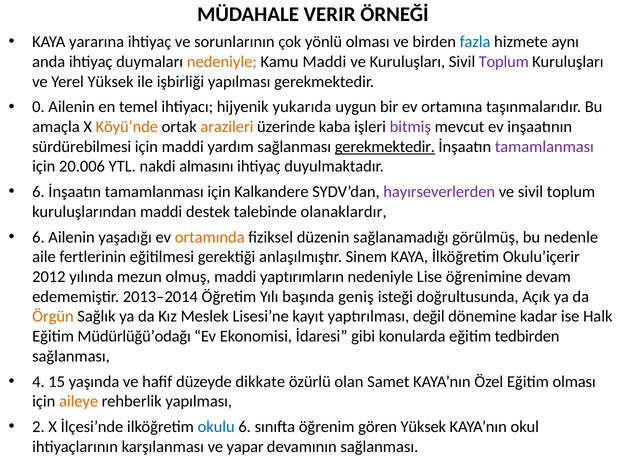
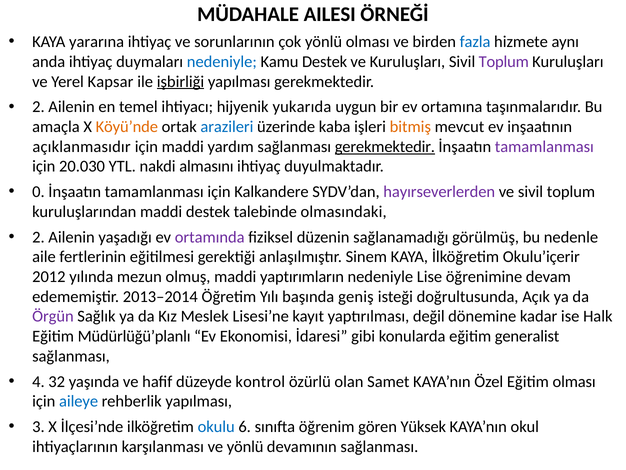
VERIR: VERIR -> AILESI
nedeniyle at (222, 62) colour: orange -> blue
Kamu Maddi: Maddi -> Destek
Yerel Yüksek: Yüksek -> Kapsar
işbirliği underline: none -> present
0 at (38, 107): 0 -> 2
arazileri colour: orange -> blue
bitmiş colour: purple -> orange
sürdürebilmesi: sürdürebilmesi -> açıklanmasıdır
20.006: 20.006 -> 20.030
6 at (38, 192): 6 -> 0
olanaklardır: olanaklardır -> olmasındaki
6 at (38, 237): 6 -> 2
ortamında colour: orange -> purple
Örgün colour: orange -> purple
Müdürlüğü’odağı: Müdürlüğü’odağı -> Müdürlüğü’planlı
tedbirden: tedbirden -> generalist
15: 15 -> 32
dikkate: dikkate -> kontrol
aileye colour: orange -> blue
2: 2 -> 3
ve yapar: yapar -> yönlü
